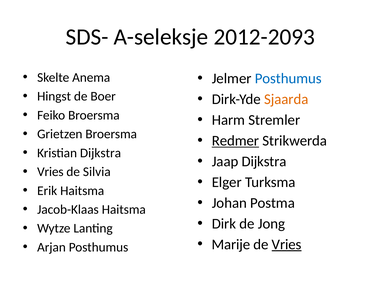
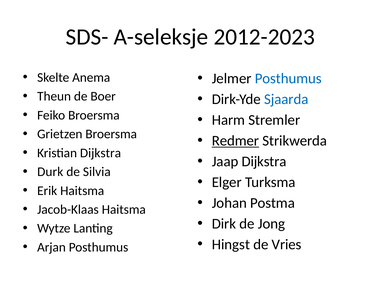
2012-2093: 2012-2093 -> 2012-2023
Hingst: Hingst -> Theun
Sjaarda colour: orange -> blue
Vries at (50, 172): Vries -> Durk
Marije: Marije -> Hingst
Vries at (287, 244) underline: present -> none
